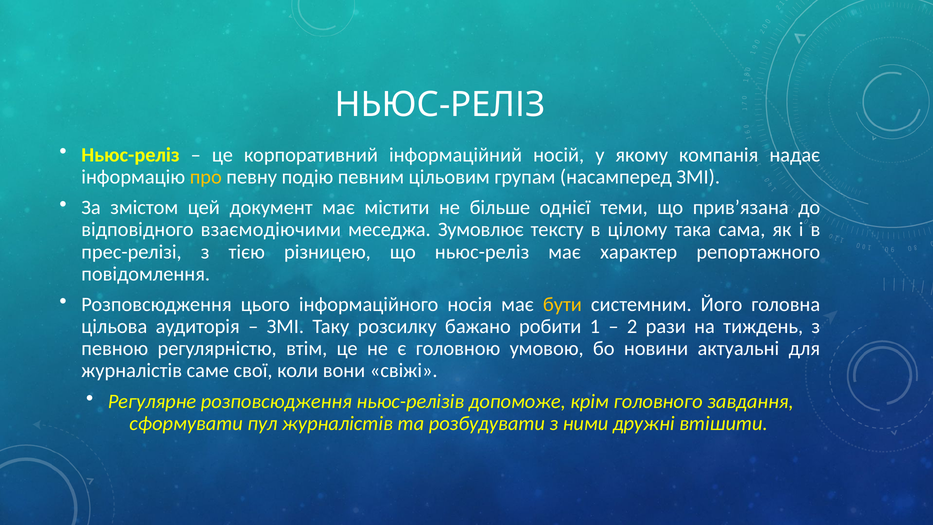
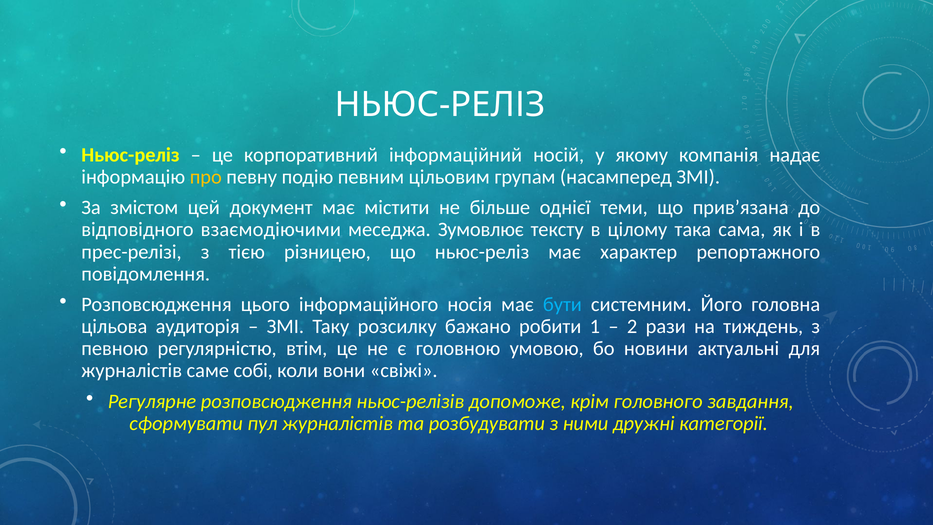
бути colour: yellow -> light blue
свої: свої -> собі
втішити: втішити -> категорії
